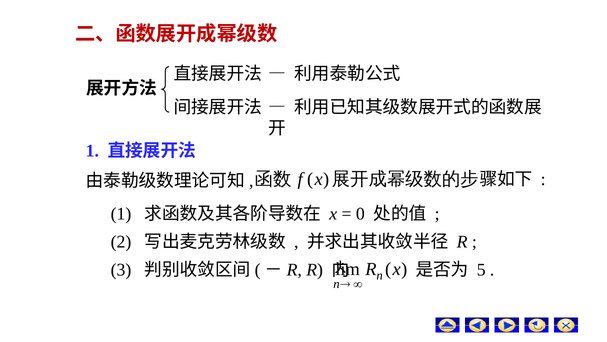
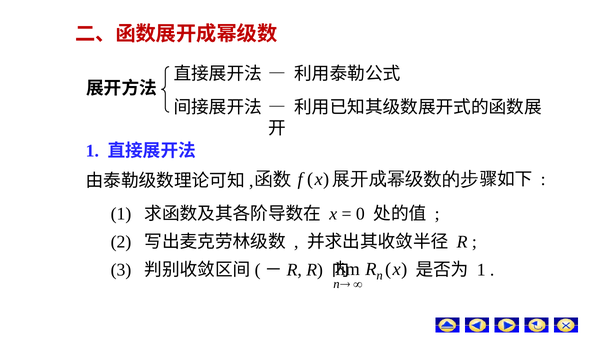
5 at (481, 270): 5 -> 1
